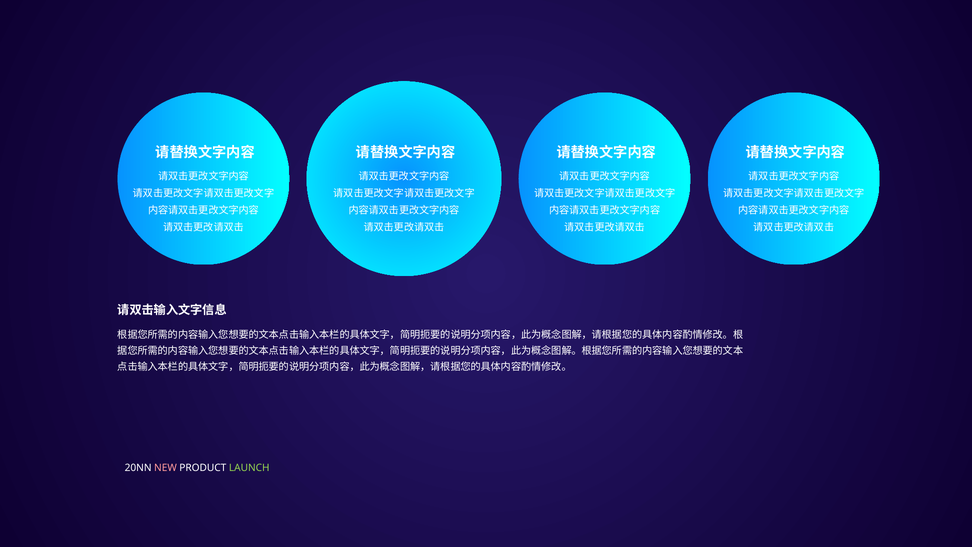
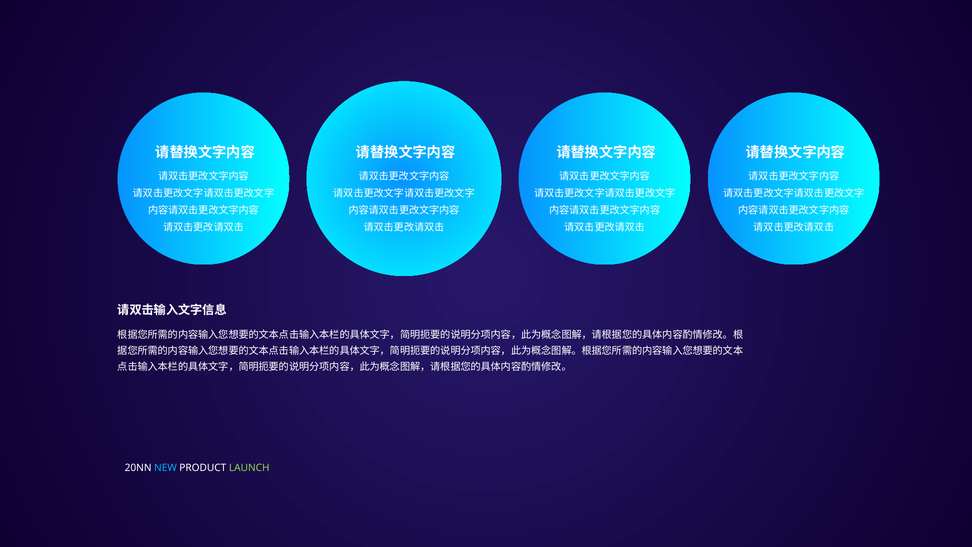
NEW colour: pink -> light blue
